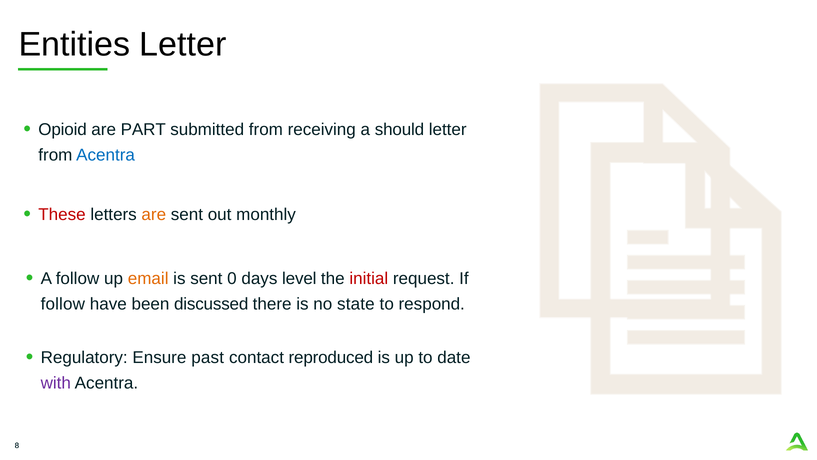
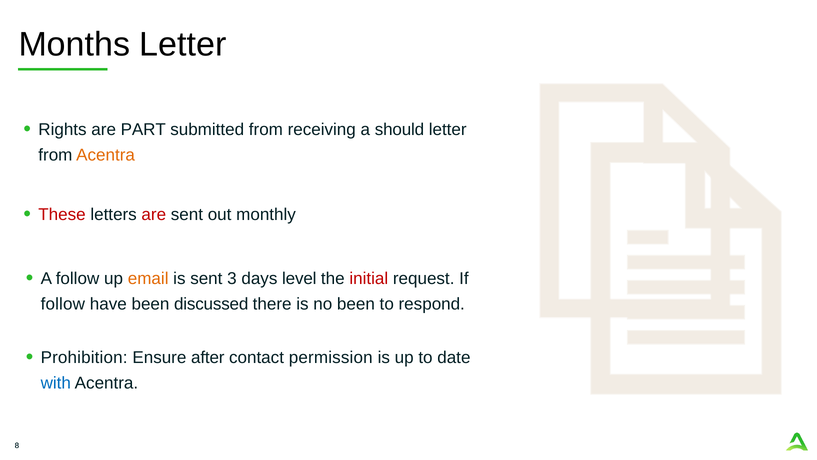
Entities: Entities -> Months
Opioid: Opioid -> Rights
Acentra at (106, 155) colour: blue -> orange
are at (154, 214) colour: orange -> red
0: 0 -> 3
no state: state -> been
Regulatory: Regulatory -> Prohibition
past: past -> after
reproduced: reproduced -> permission
with colour: purple -> blue
